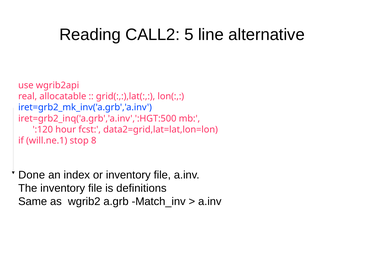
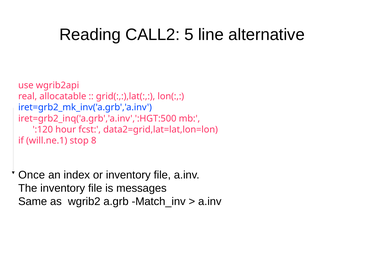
Done: Done -> Once
definitions: definitions -> messages
